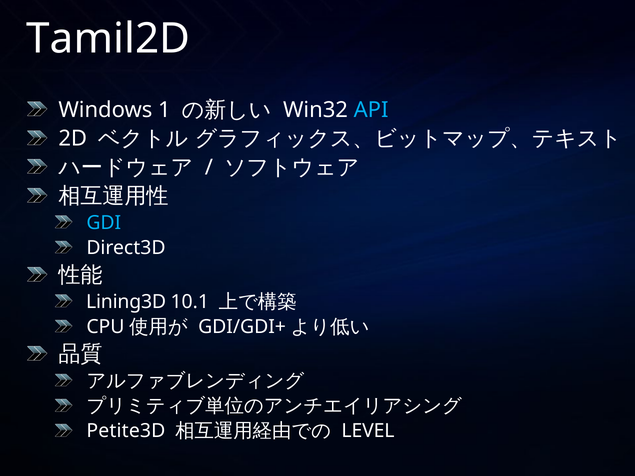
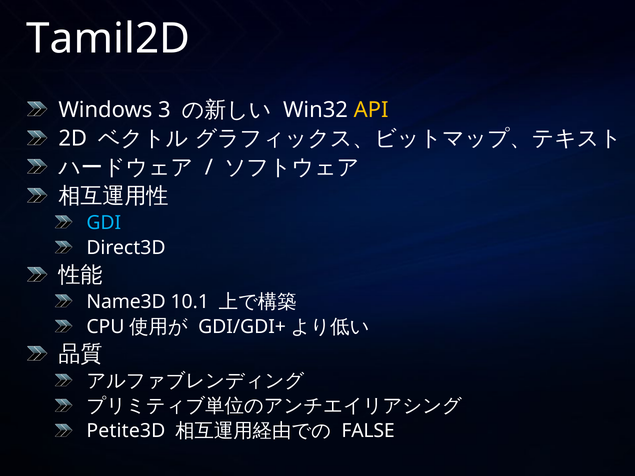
1: 1 -> 3
API colour: light blue -> yellow
Lining3D: Lining3D -> Name3D
LEVEL: LEVEL -> FALSE
